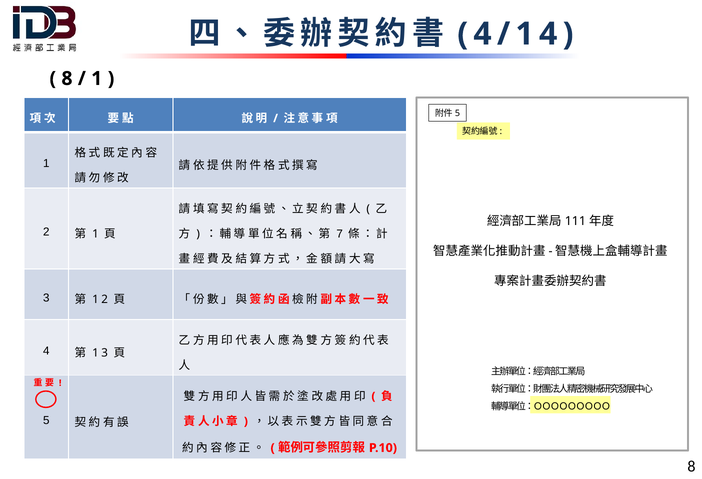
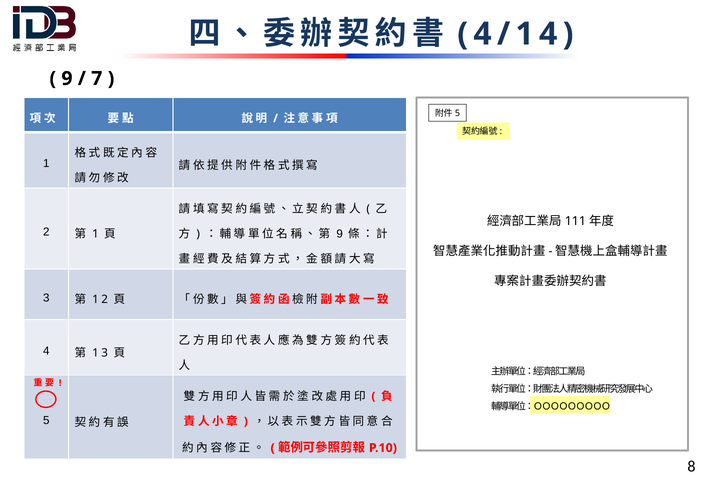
8 at (67, 79): 8 -> 9
1 at (97, 79): 1 -> 7
7 at (340, 234): 7 -> 9
